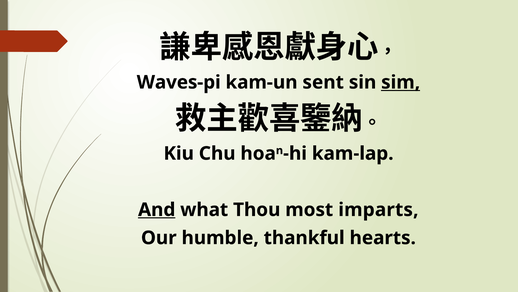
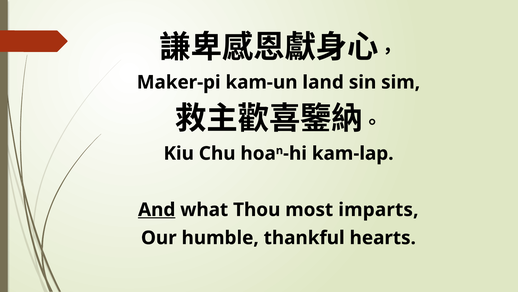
Waves-pi: Waves-pi -> Maker-pi
sent: sent -> land
sim underline: present -> none
